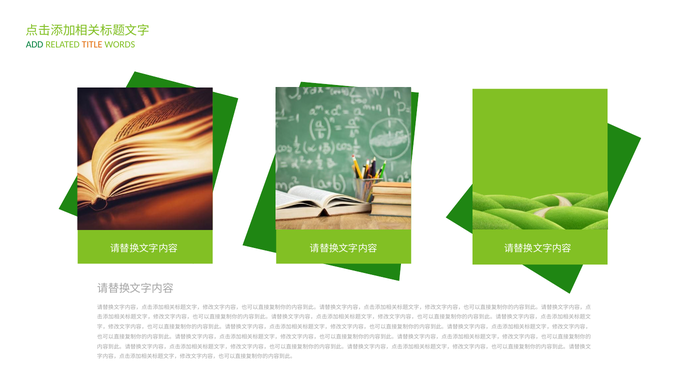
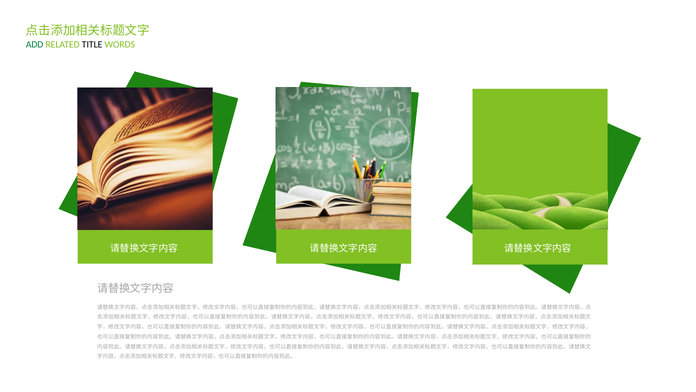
TITLE colour: orange -> black
